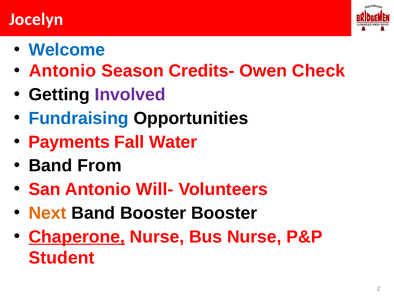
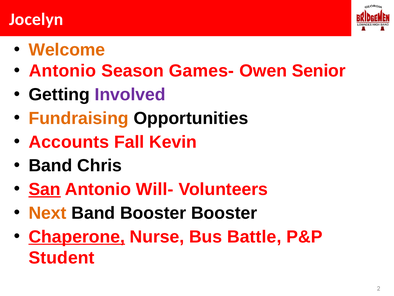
Welcome colour: blue -> orange
Credits-: Credits- -> Games-
Check: Check -> Senior
Fundraising colour: blue -> orange
Payments: Payments -> Accounts
Water: Water -> Kevin
From: From -> Chris
San underline: none -> present
Bus Nurse: Nurse -> Battle
